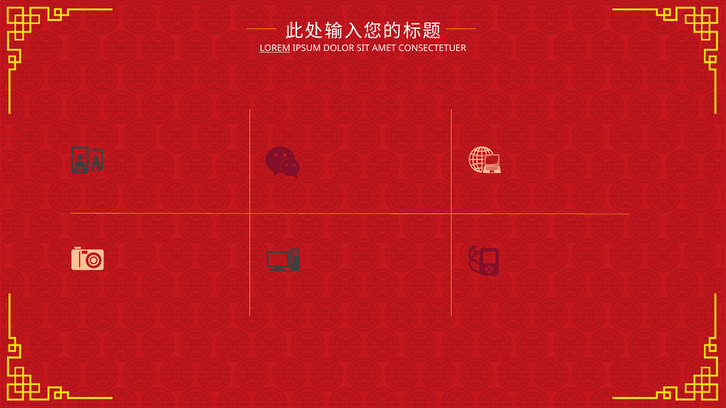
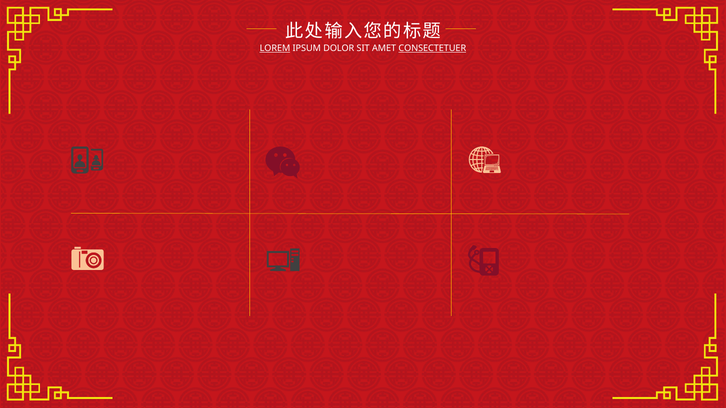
CONSECTETUER underline: none -> present
